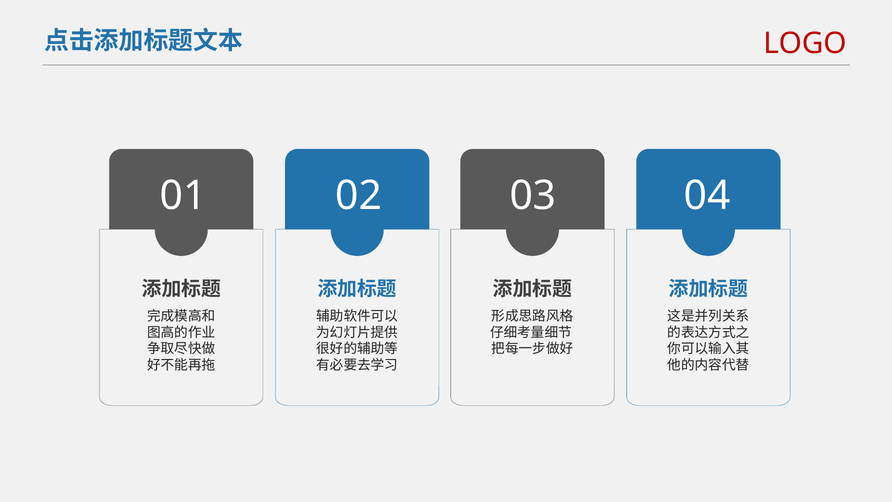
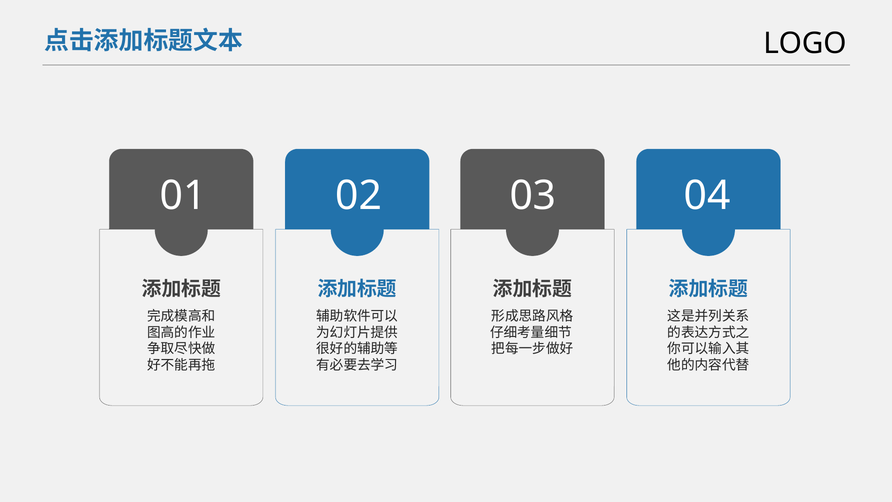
LOGO colour: red -> black
